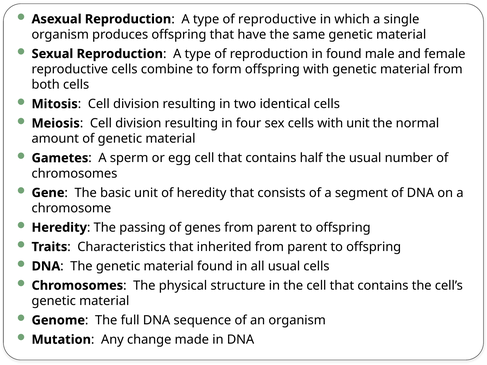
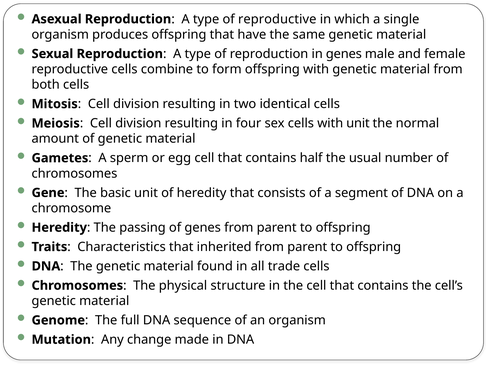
in found: found -> genes
all usual: usual -> trade
